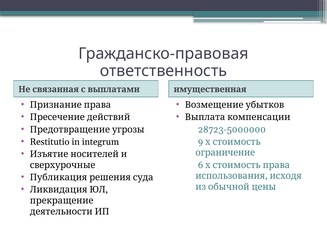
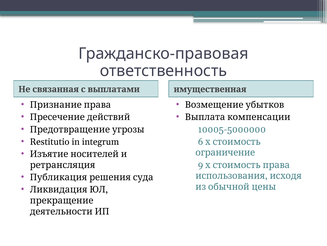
28723-5000000: 28723-5000000 -> 10005-5000000
9: 9 -> 6
6: 6 -> 9
сверхурочные: сверхурочные -> ретрансляция
